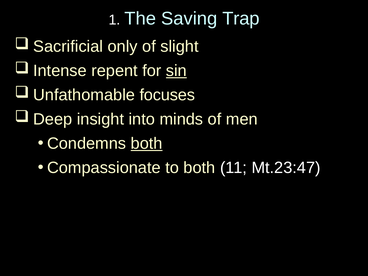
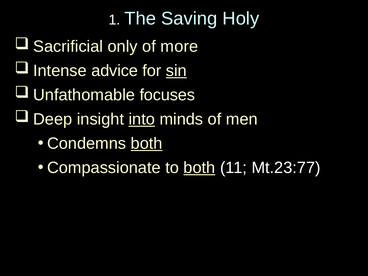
Trap: Trap -> Holy
slight: slight -> more
repent: repent -> advice
into underline: none -> present
both at (199, 168) underline: none -> present
Mt.23:47: Mt.23:47 -> Mt.23:77
